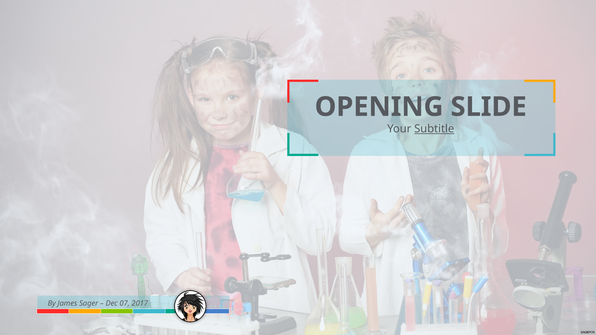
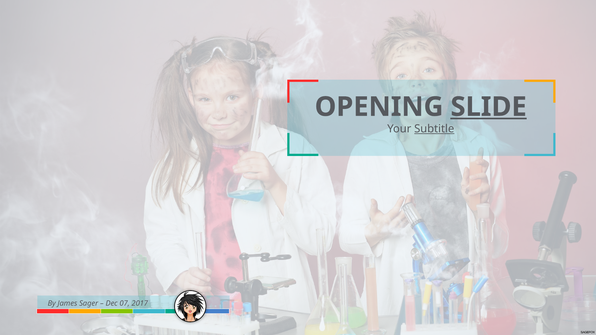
SLIDE underline: none -> present
